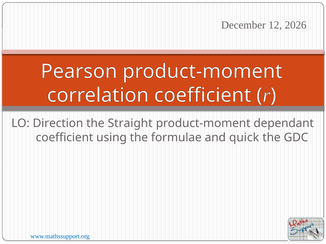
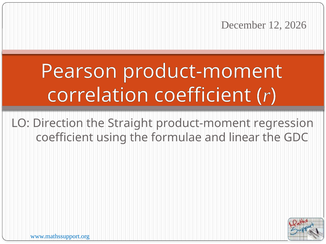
dependant: dependant -> regression
quick: quick -> linear
